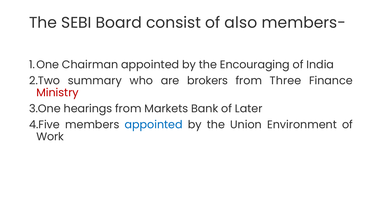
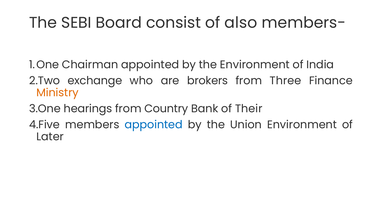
the Encouraging: Encouraging -> Environment
summary: summary -> exchange
Ministry colour: red -> orange
Markets: Markets -> Country
Later: Later -> Their
Work: Work -> Later
